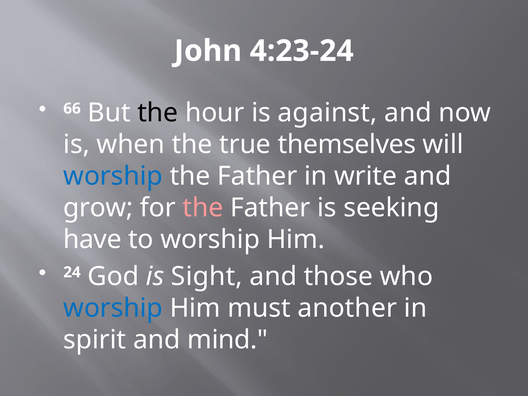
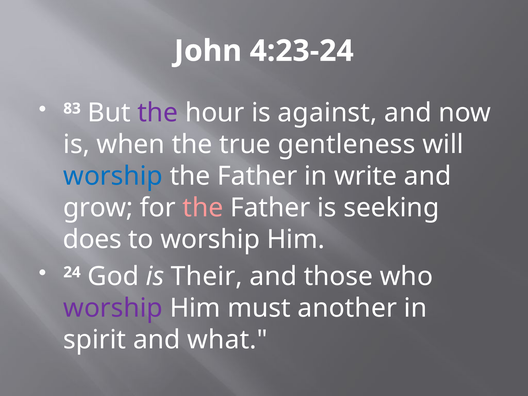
66: 66 -> 83
the at (158, 113) colour: black -> purple
themselves: themselves -> gentleness
have: have -> does
Sight: Sight -> Their
worship at (113, 308) colour: blue -> purple
mind: mind -> what
